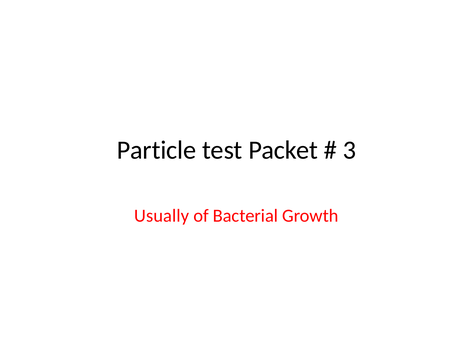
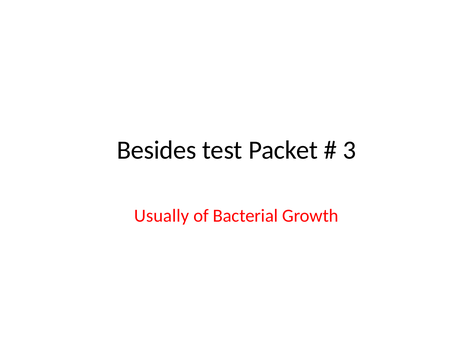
Particle: Particle -> Besides
